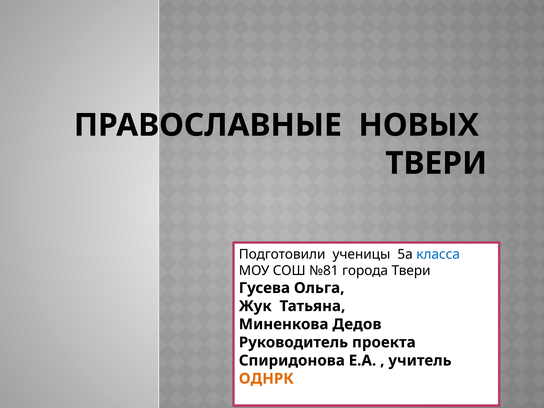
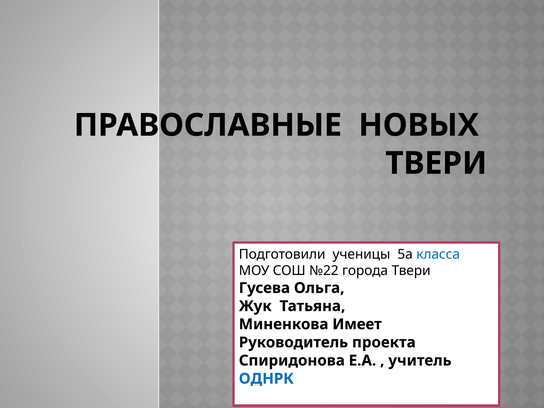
№81: №81 -> №22
Дедов: Дедов -> Имеет
ОДНРК colour: orange -> blue
